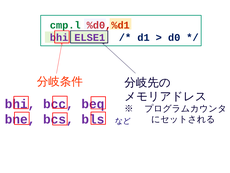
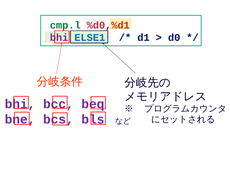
ELSE1 colour: purple -> blue
